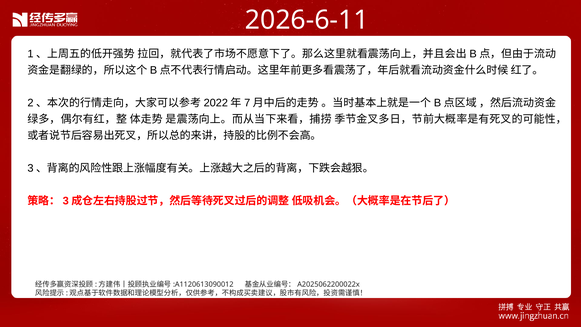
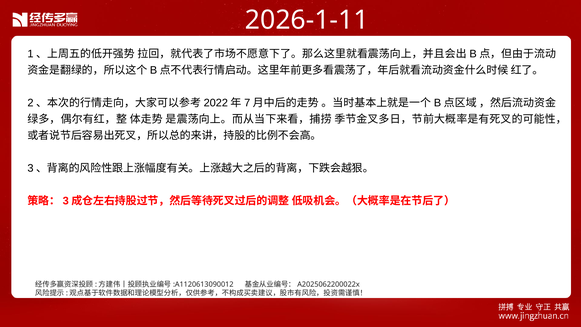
2026-6-11: 2026-6-11 -> 2026-1-11
